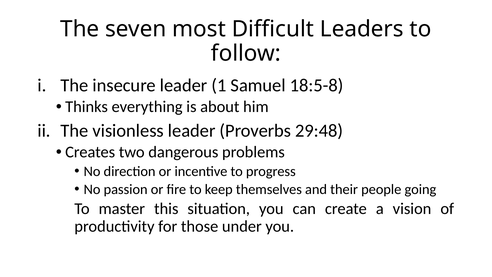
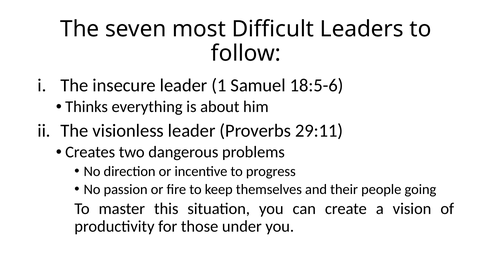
18:5-8: 18:5-8 -> 18:5-6
29:48: 29:48 -> 29:11
